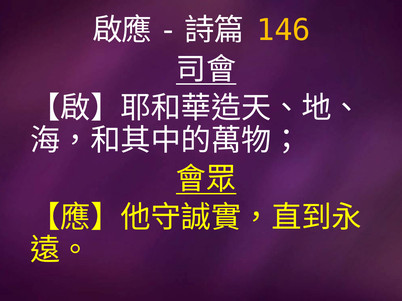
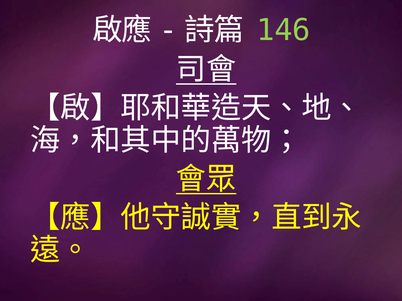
146 colour: yellow -> light green
